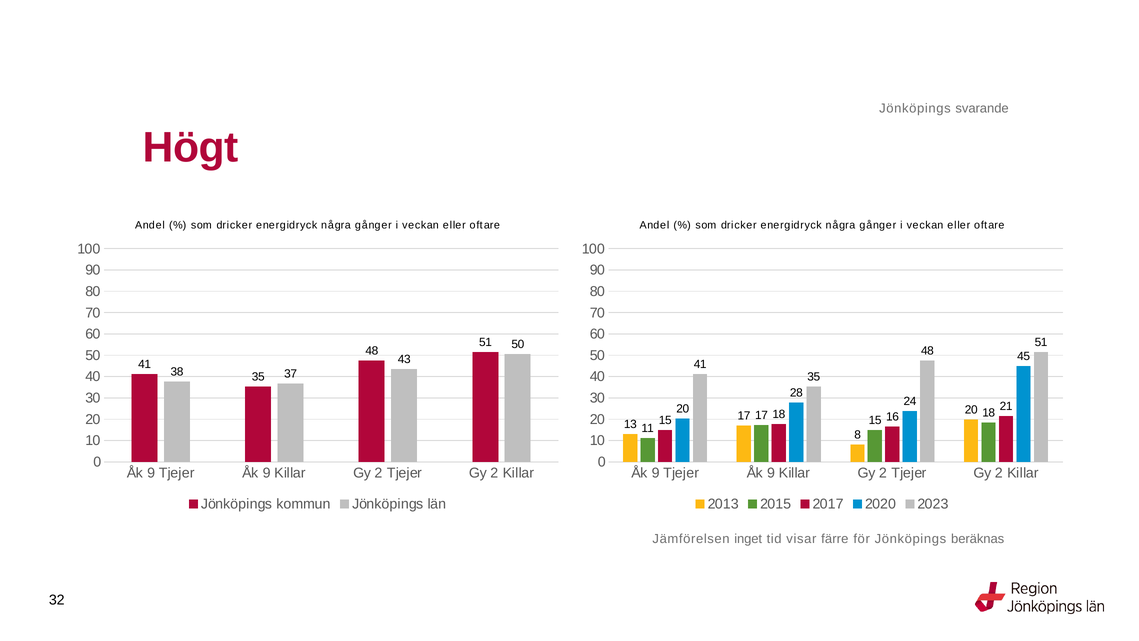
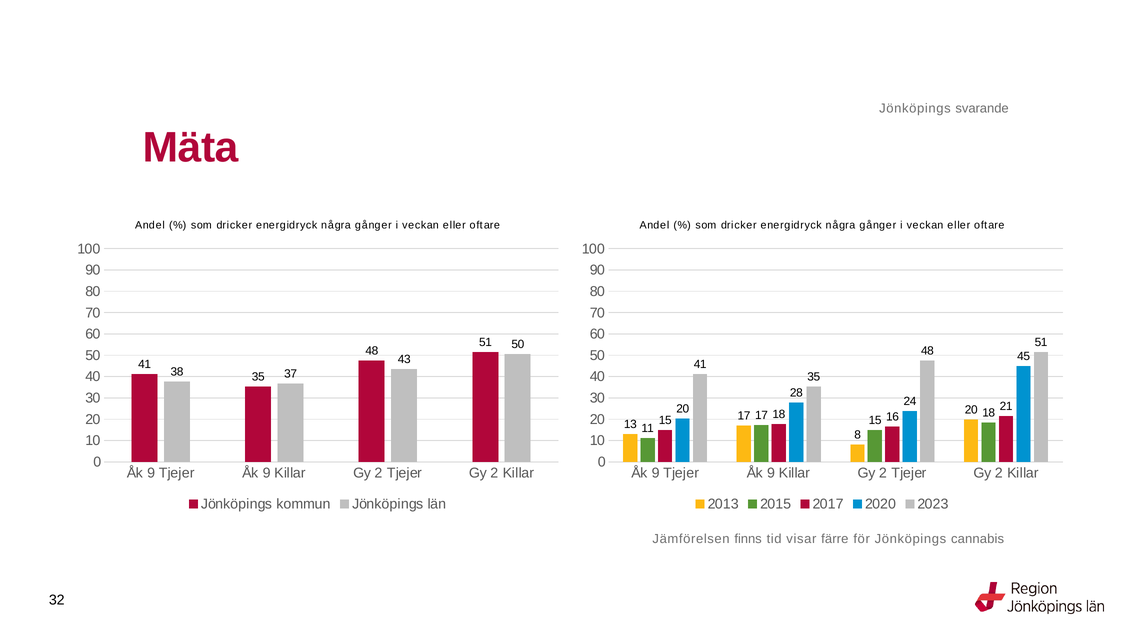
Högt: Högt -> Mäta
inget: inget -> finns
beräknas: beräknas -> cannabis
